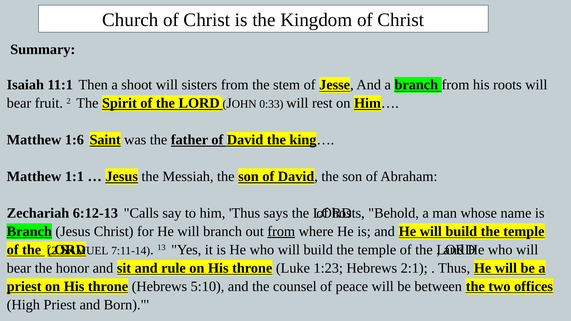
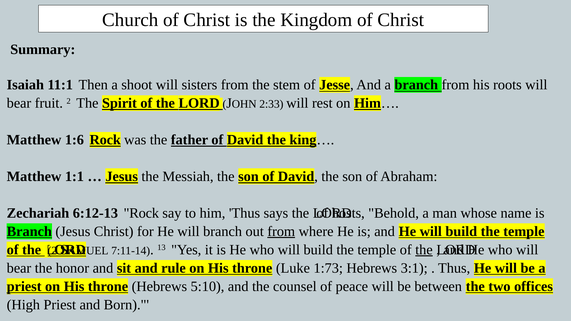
0:33: 0:33 -> 2:33
1:6 Saint: Saint -> Rock
6:12-13 Calls: Calls -> Rock
the at (424, 250) underline: none -> present
1:23: 1:23 -> 1:73
2:1: 2:1 -> 3:1
